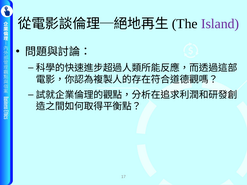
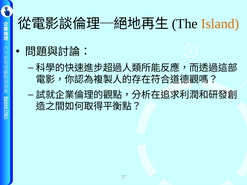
Island colour: purple -> orange
